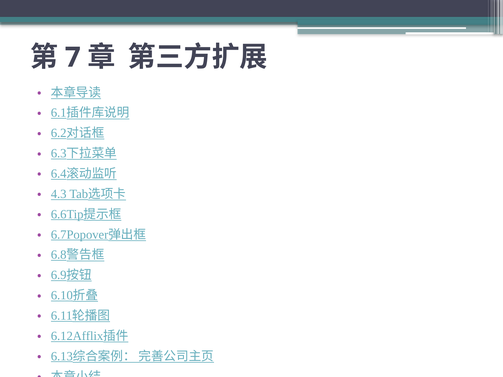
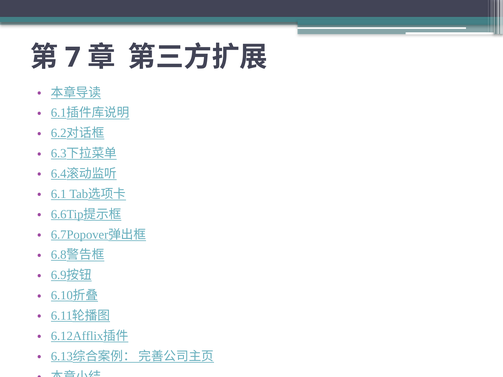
4.3: 4.3 -> 6.1
